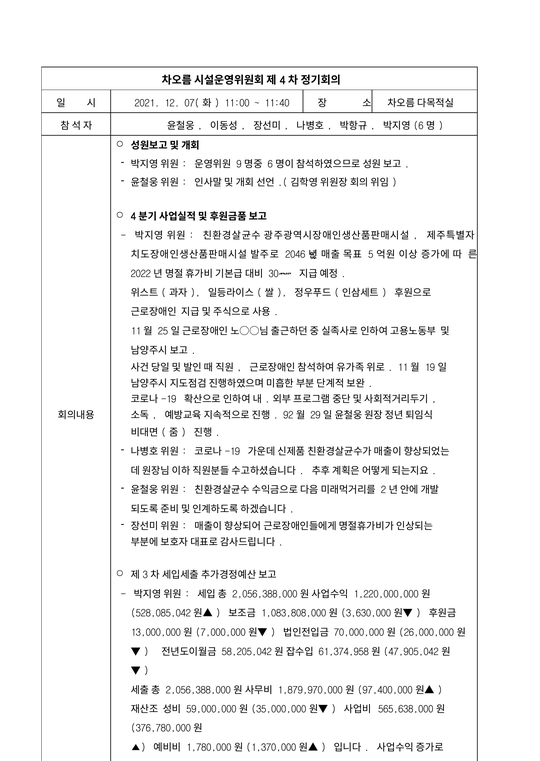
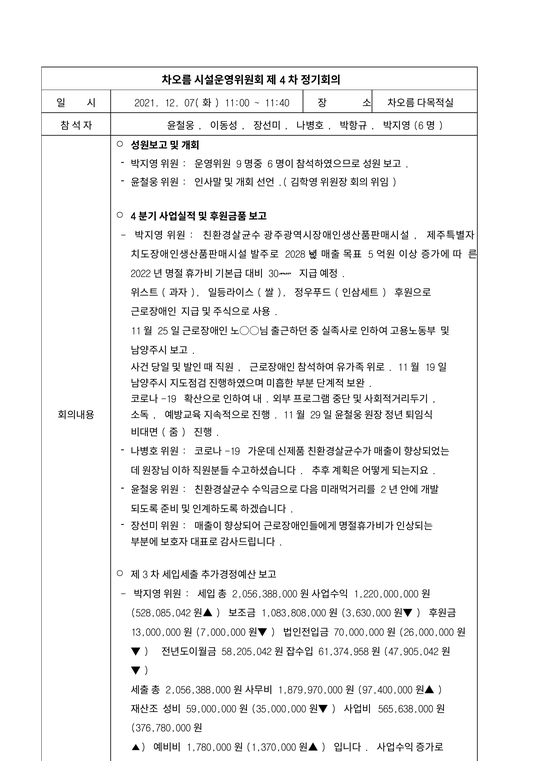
2046: 2046 -> 2028
92 at (288, 415): 92 -> 11
